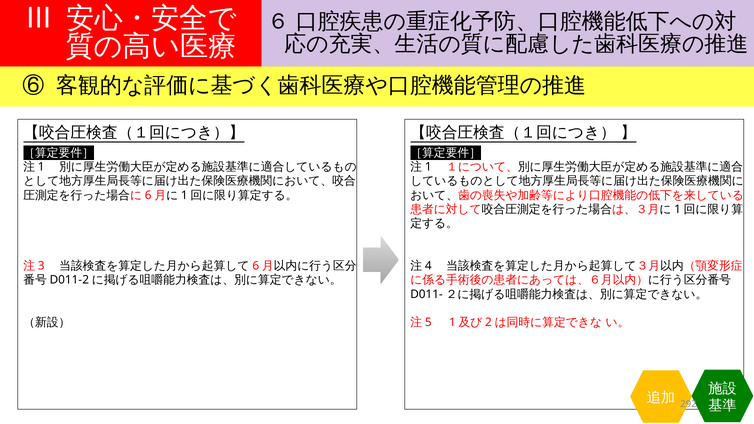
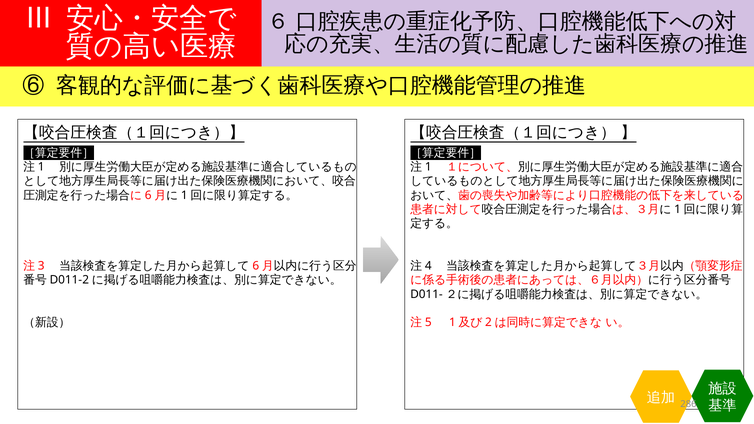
292: 292 -> 286
